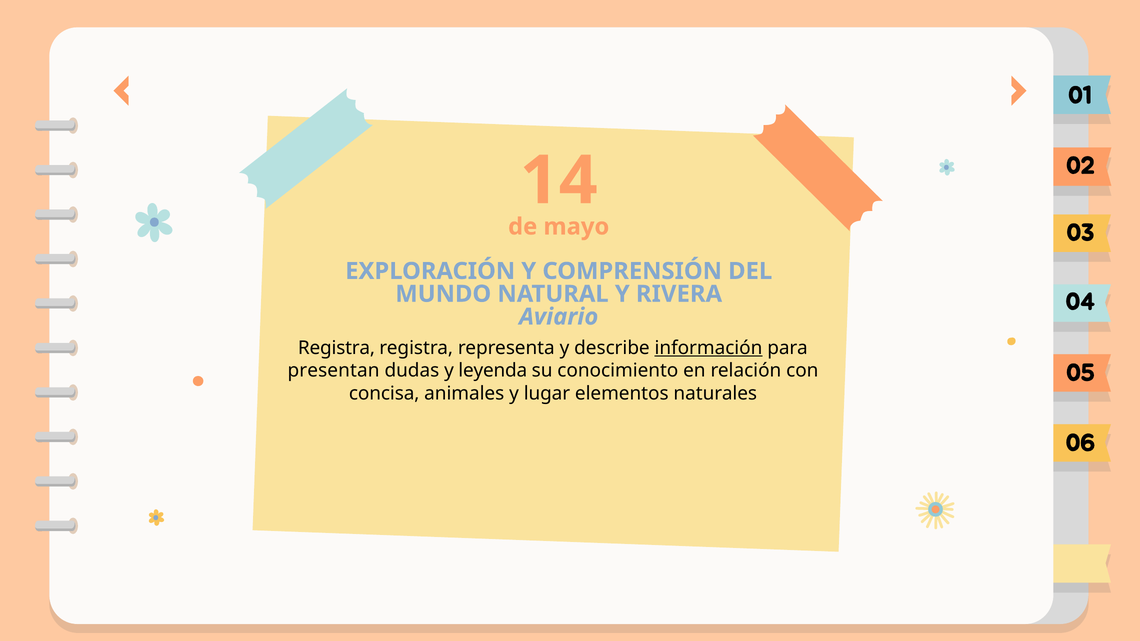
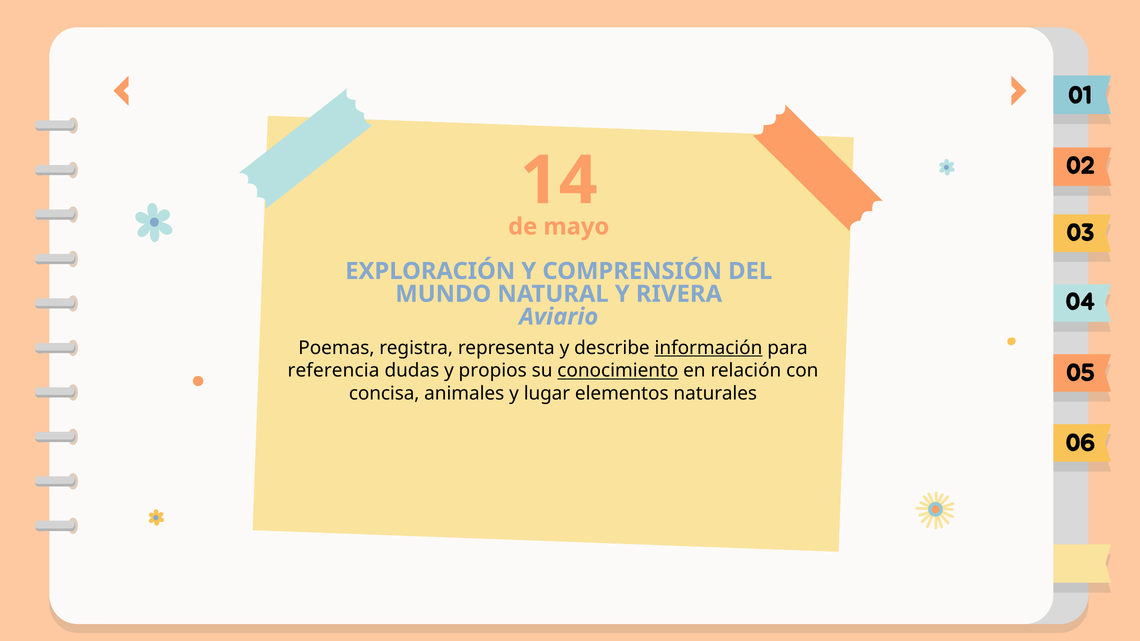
Registra at (336, 348): Registra -> Poemas
presentan: presentan -> referencia
leyenda: leyenda -> propios
conocimiento underline: none -> present
